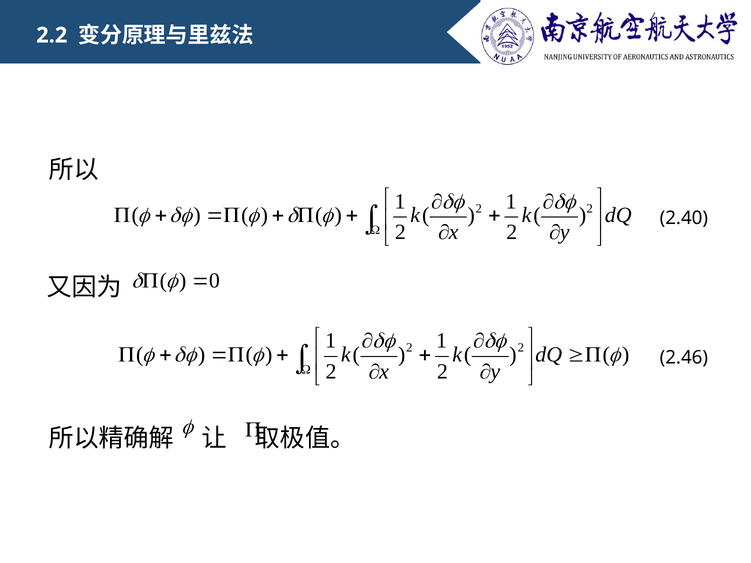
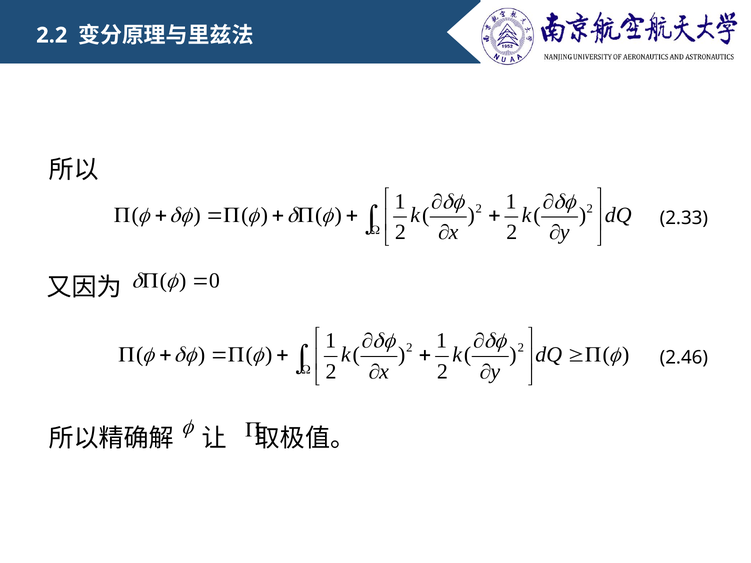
2.40: 2.40 -> 2.33
